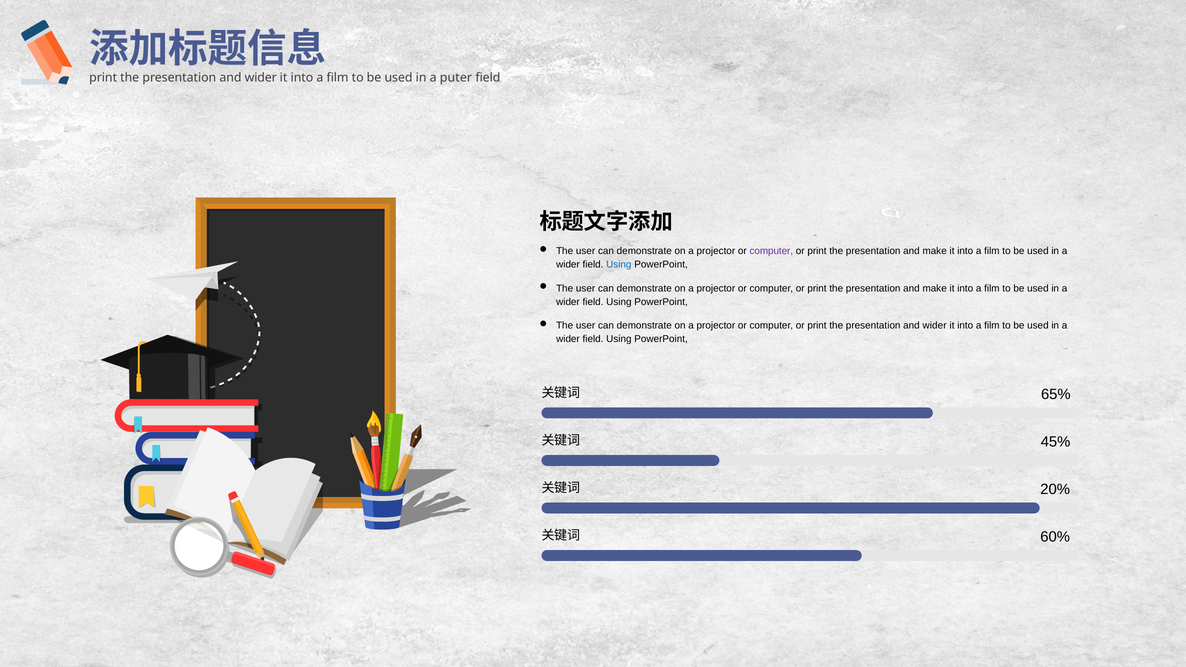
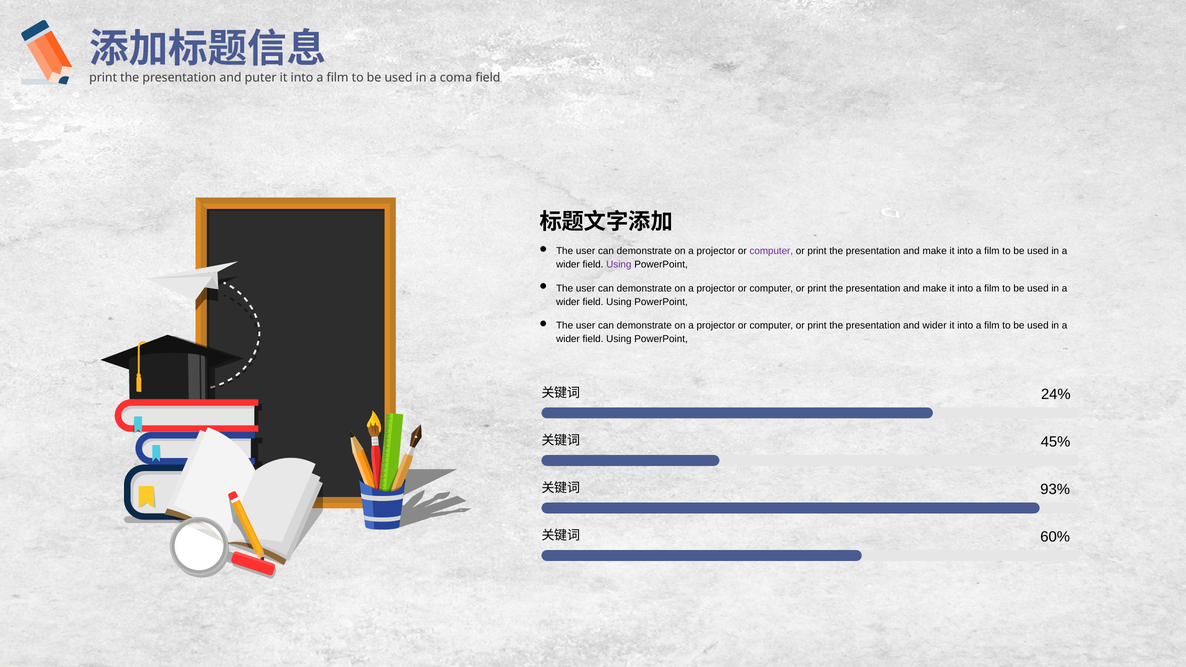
wider at (261, 78): wider -> puter
puter: puter -> coma
Using at (619, 265) colour: blue -> purple
65%: 65% -> 24%
20%: 20% -> 93%
